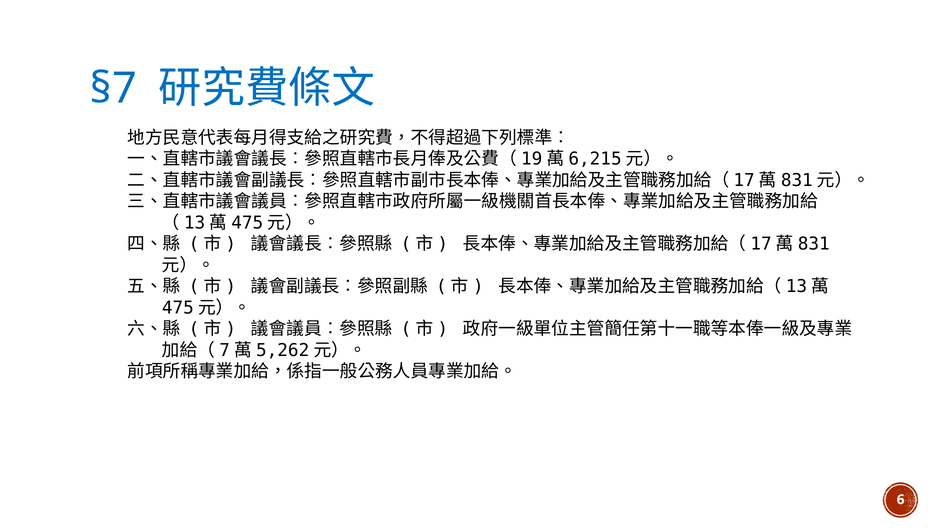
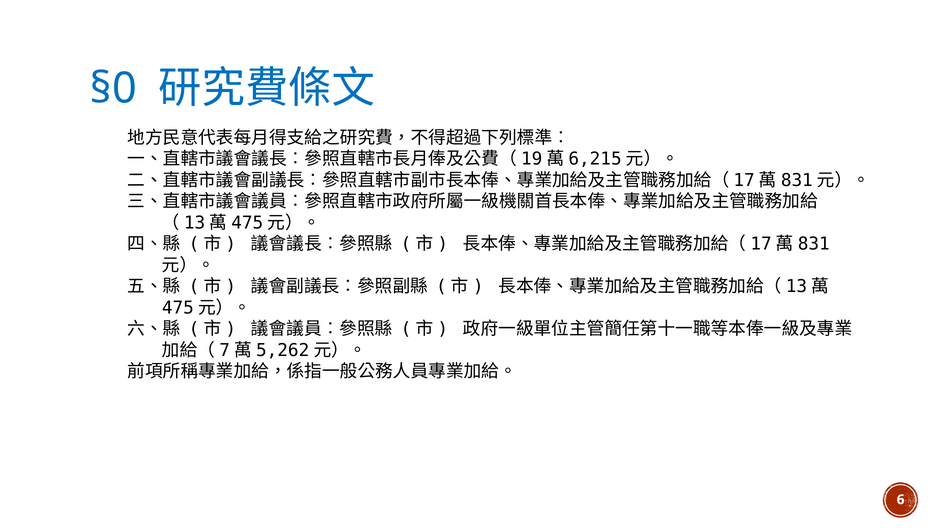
§7: §7 -> §0
